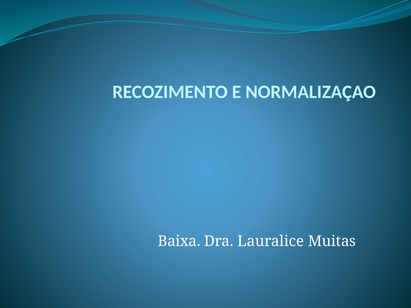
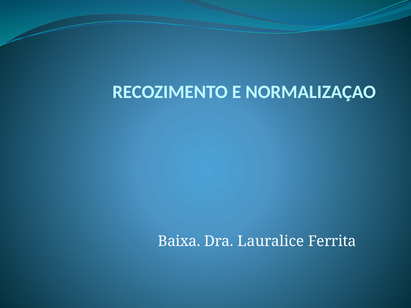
Muitas: Muitas -> Ferrita
